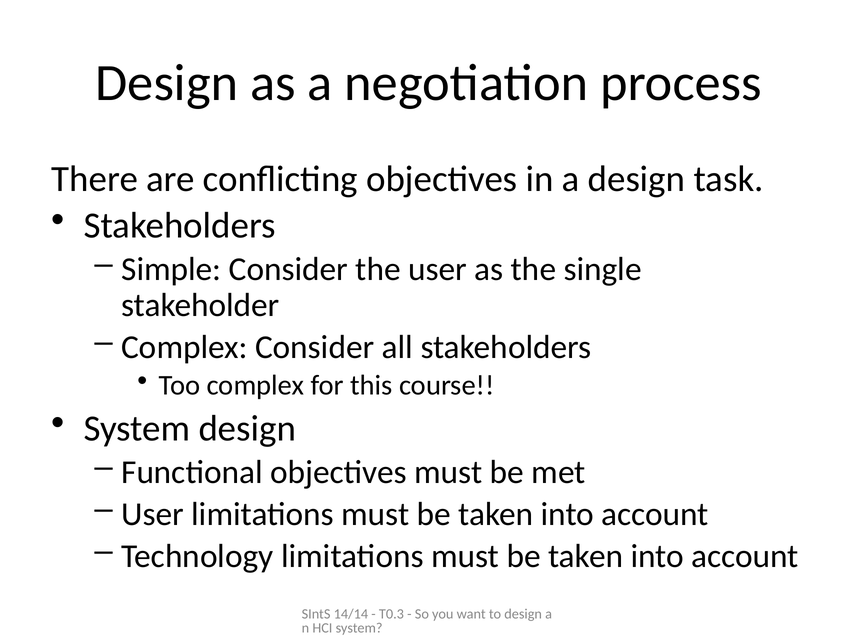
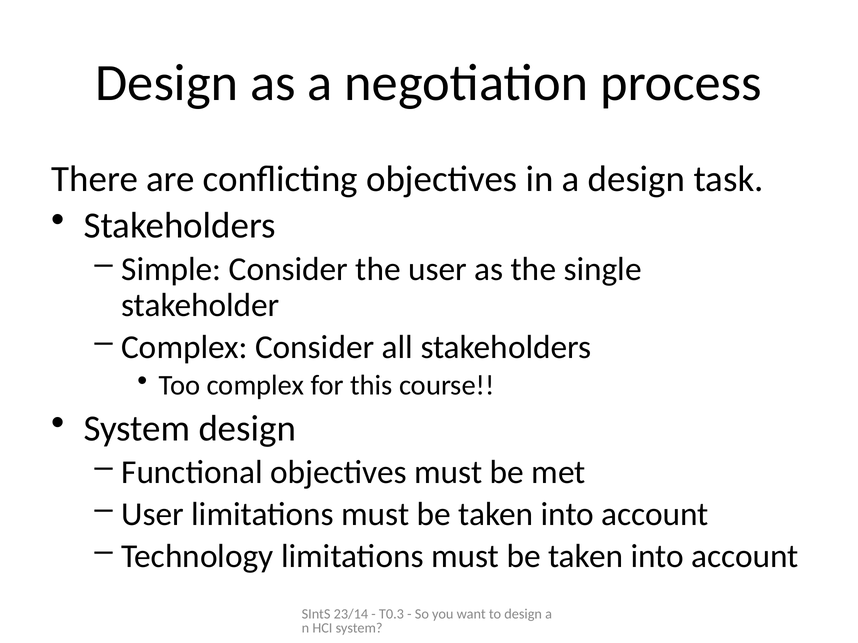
14/14: 14/14 -> 23/14
